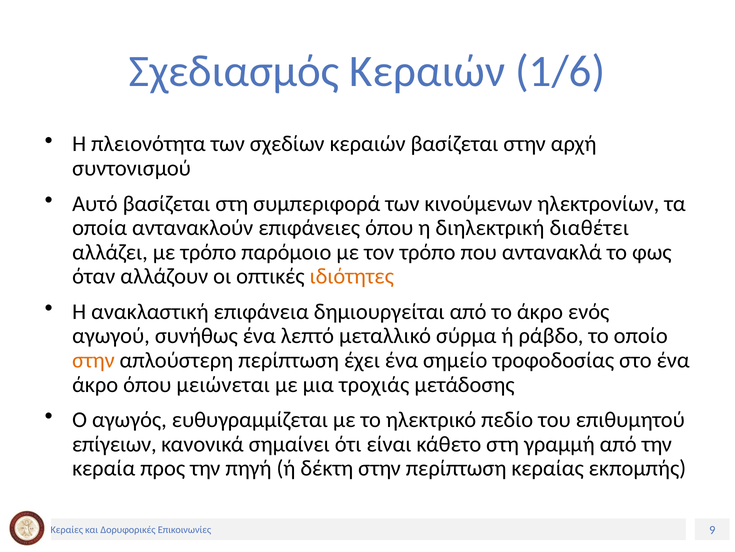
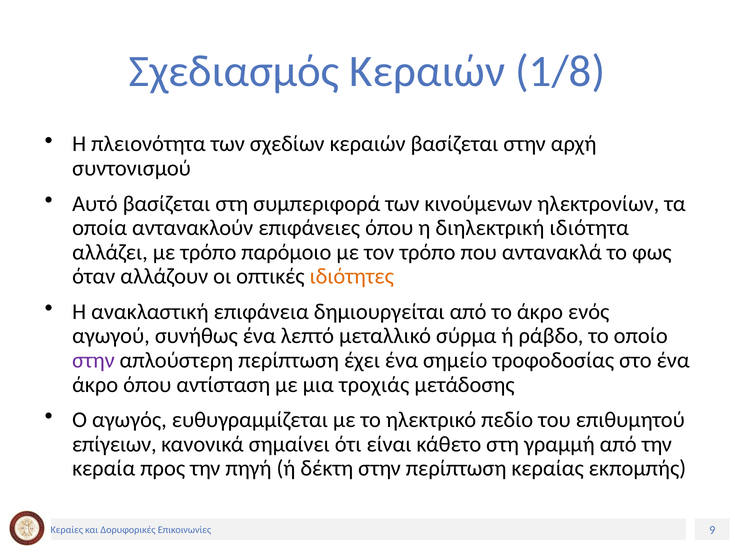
1/6: 1/6 -> 1/8
διαθέτει: διαθέτει -> ιδιότητα
στην at (93, 360) colour: orange -> purple
μειώνεται: μειώνεται -> αντίσταση
